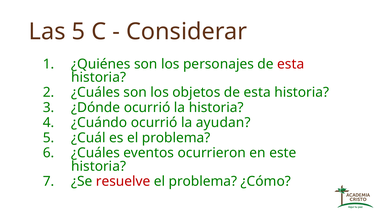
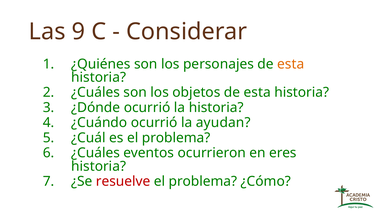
Las 5: 5 -> 9
esta at (291, 64) colour: red -> orange
este: este -> eres
